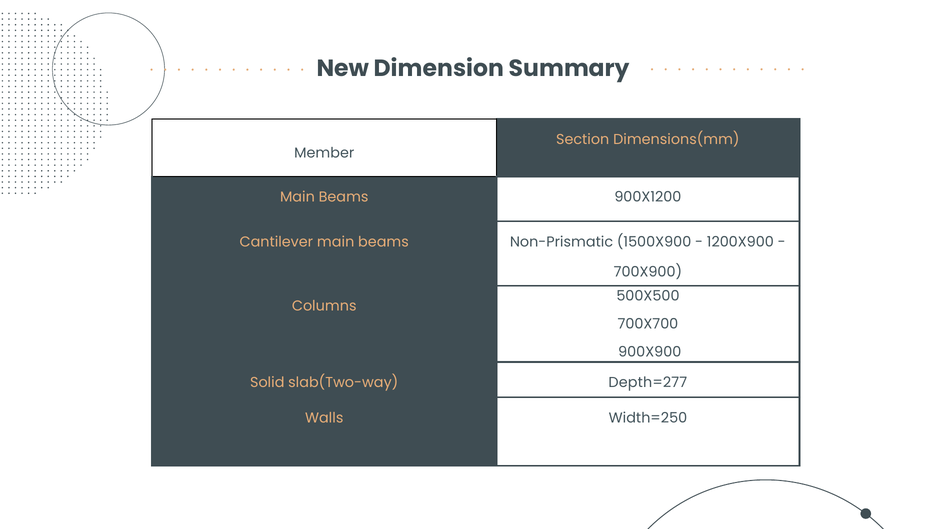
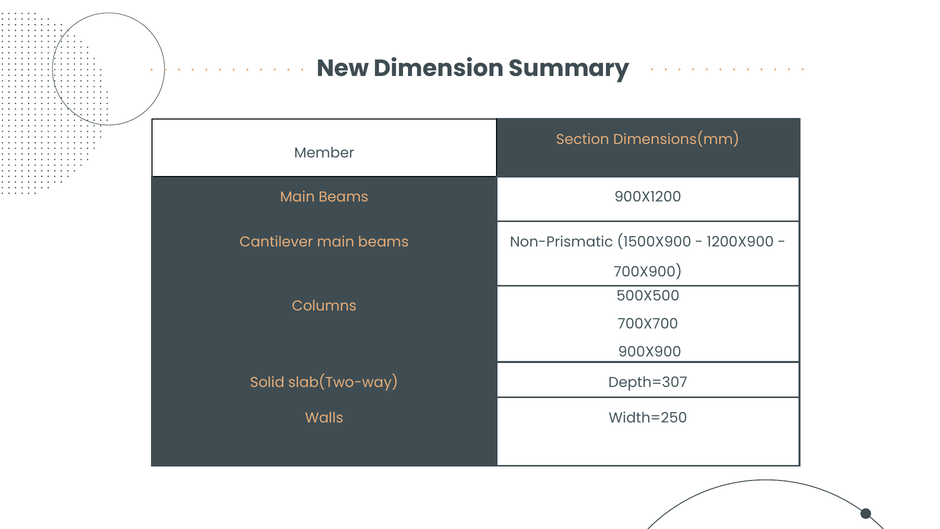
Depth=277: Depth=277 -> Depth=307
